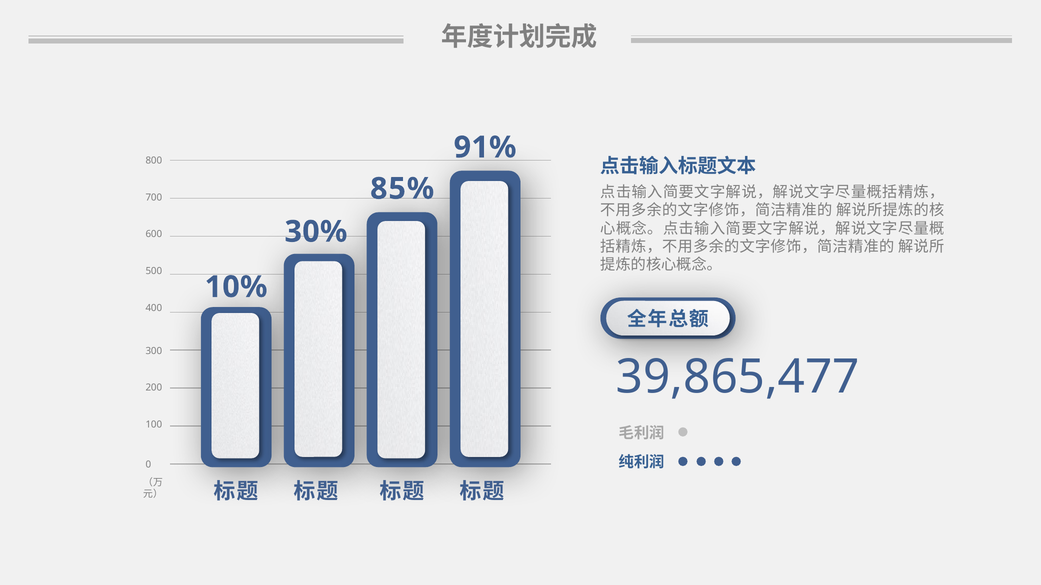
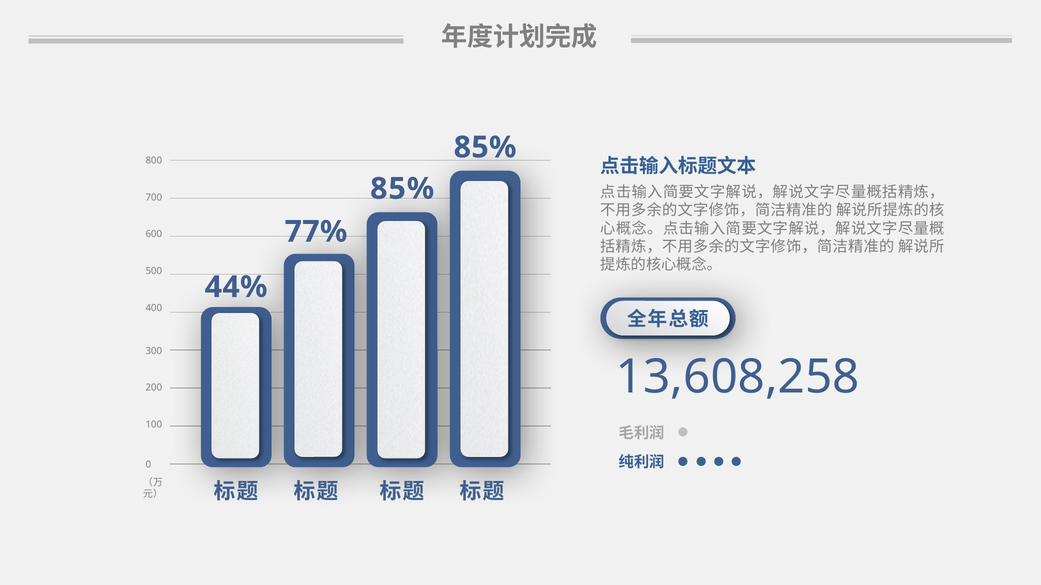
91% at (485, 147): 91% -> 85%
30%: 30% -> 77%
10%: 10% -> 44%
39,865,477: 39,865,477 -> 13,608,258
